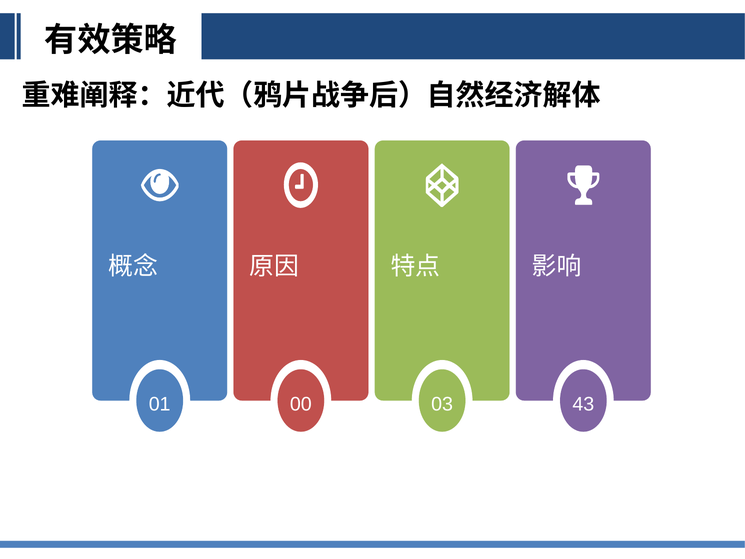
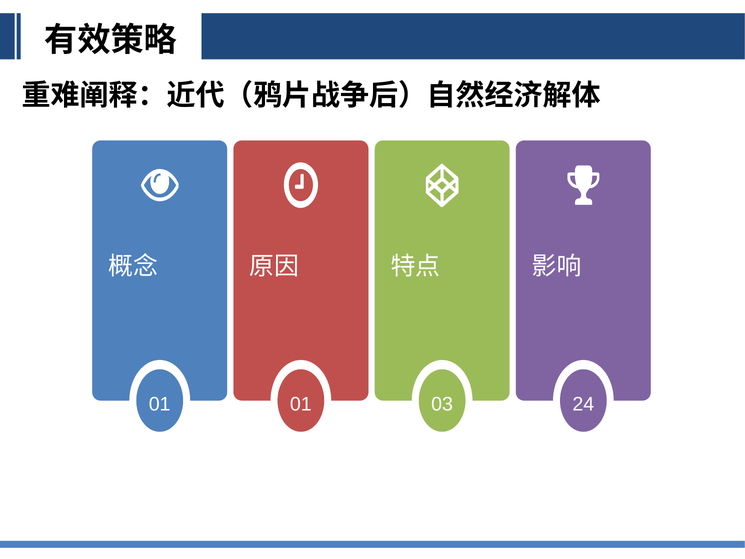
01 00: 00 -> 01
43: 43 -> 24
